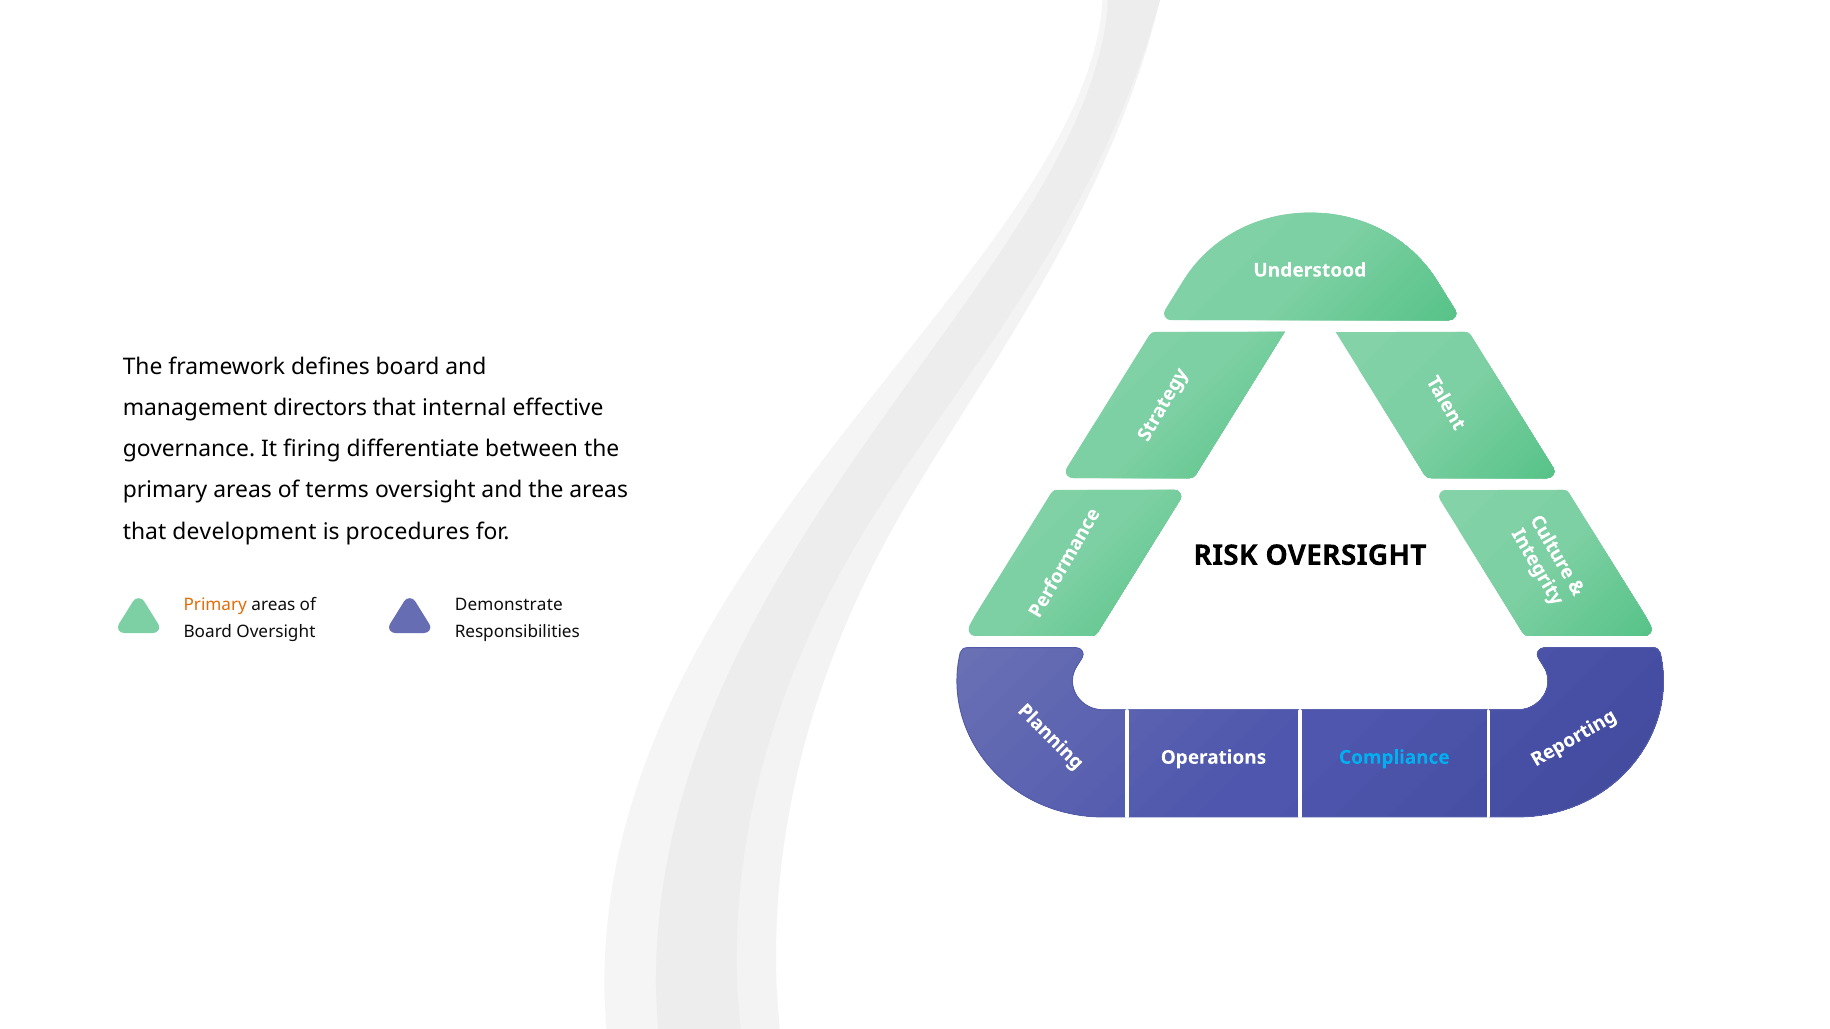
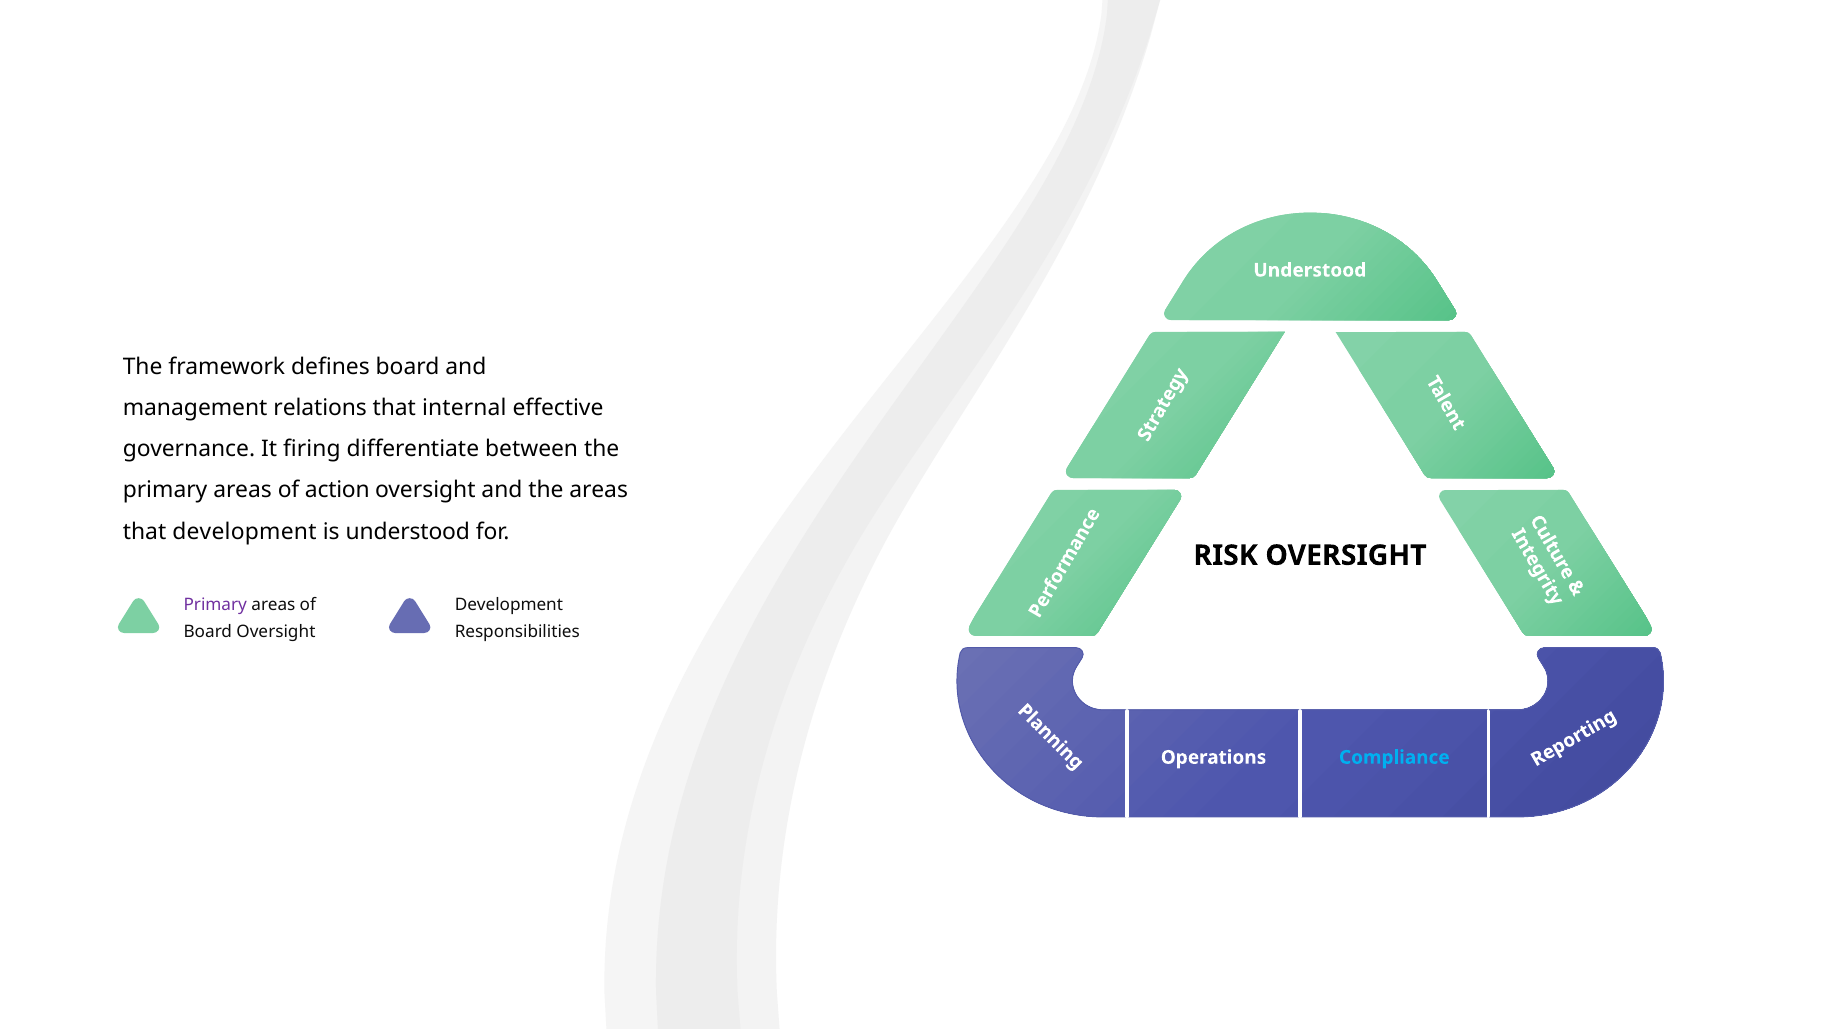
directors: directors -> relations
terms: terms -> action
is procedures: procedures -> understood
Primary at (215, 605) colour: orange -> purple
Demonstrate at (509, 605): Demonstrate -> Development
